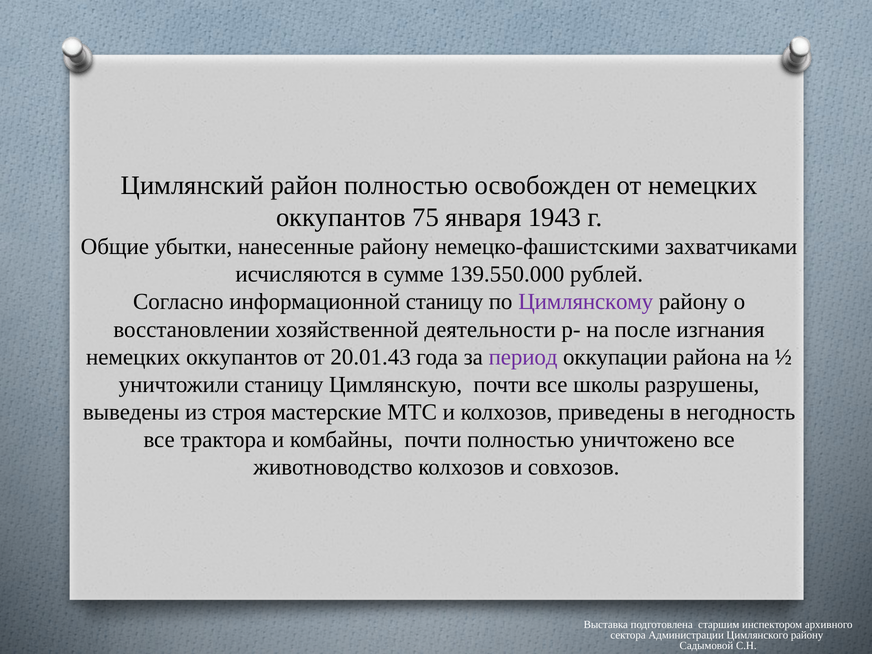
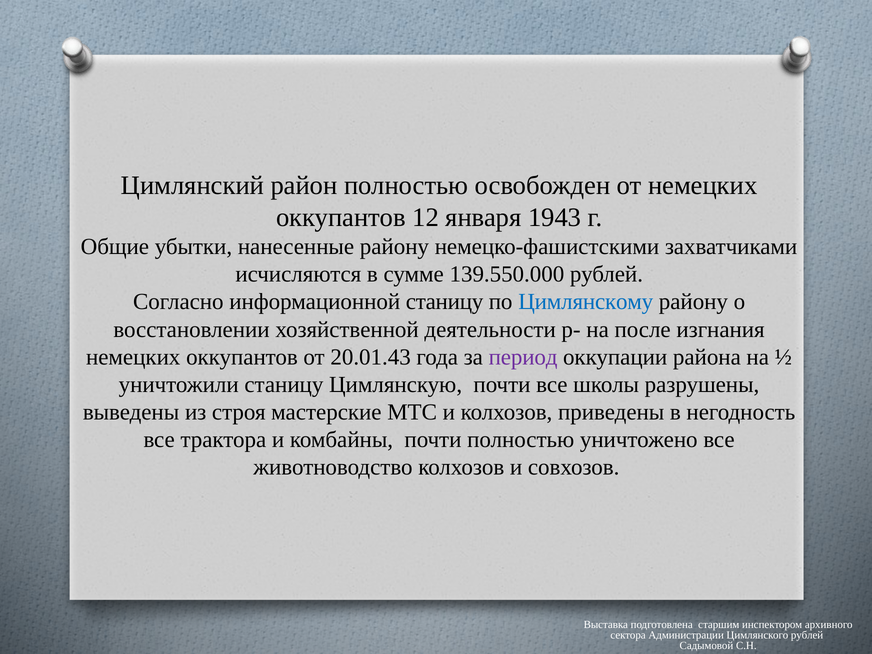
75: 75 -> 12
Цимлянскому colour: purple -> blue
Цимлянского району: району -> рублей
